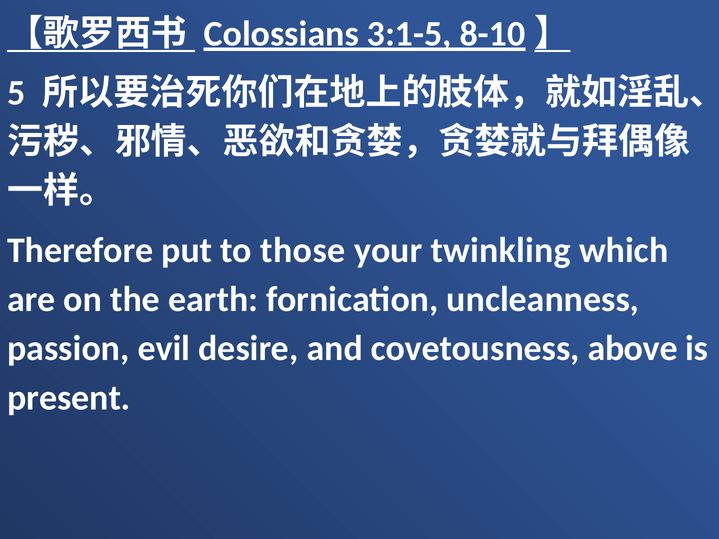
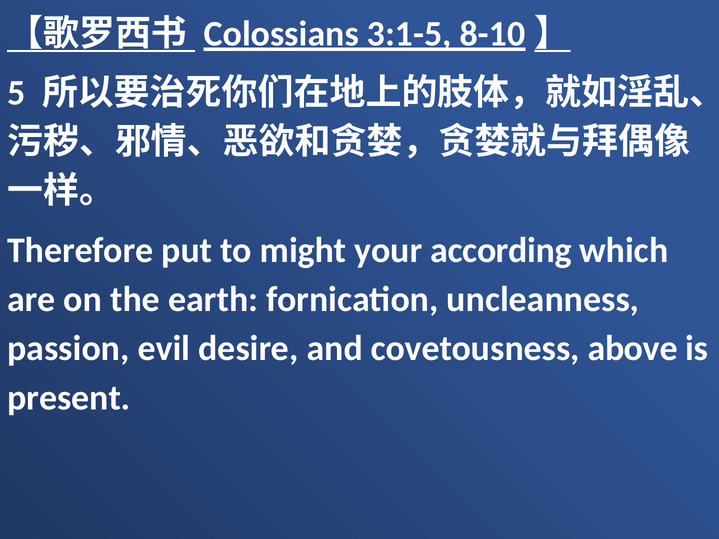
those: those -> might
twinkling: twinkling -> according
